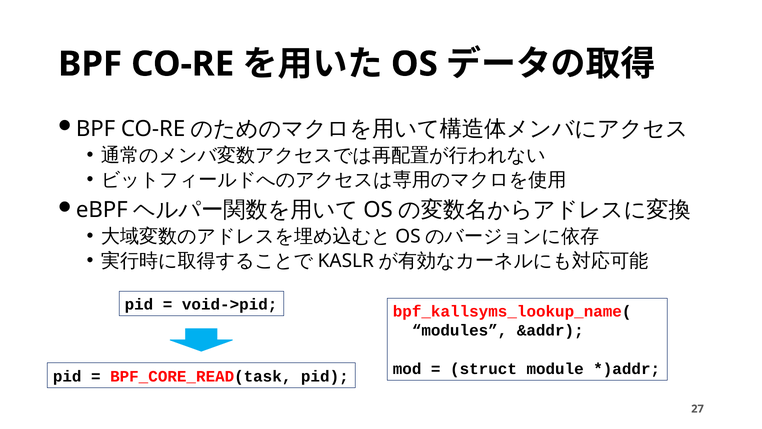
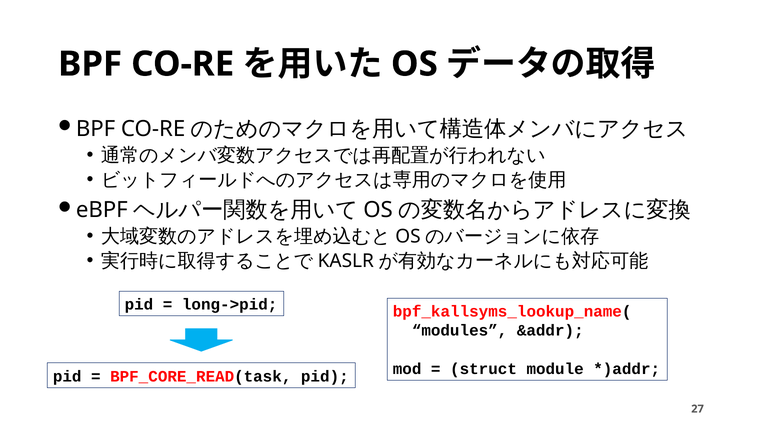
void->pid: void->pid -> long->pid
